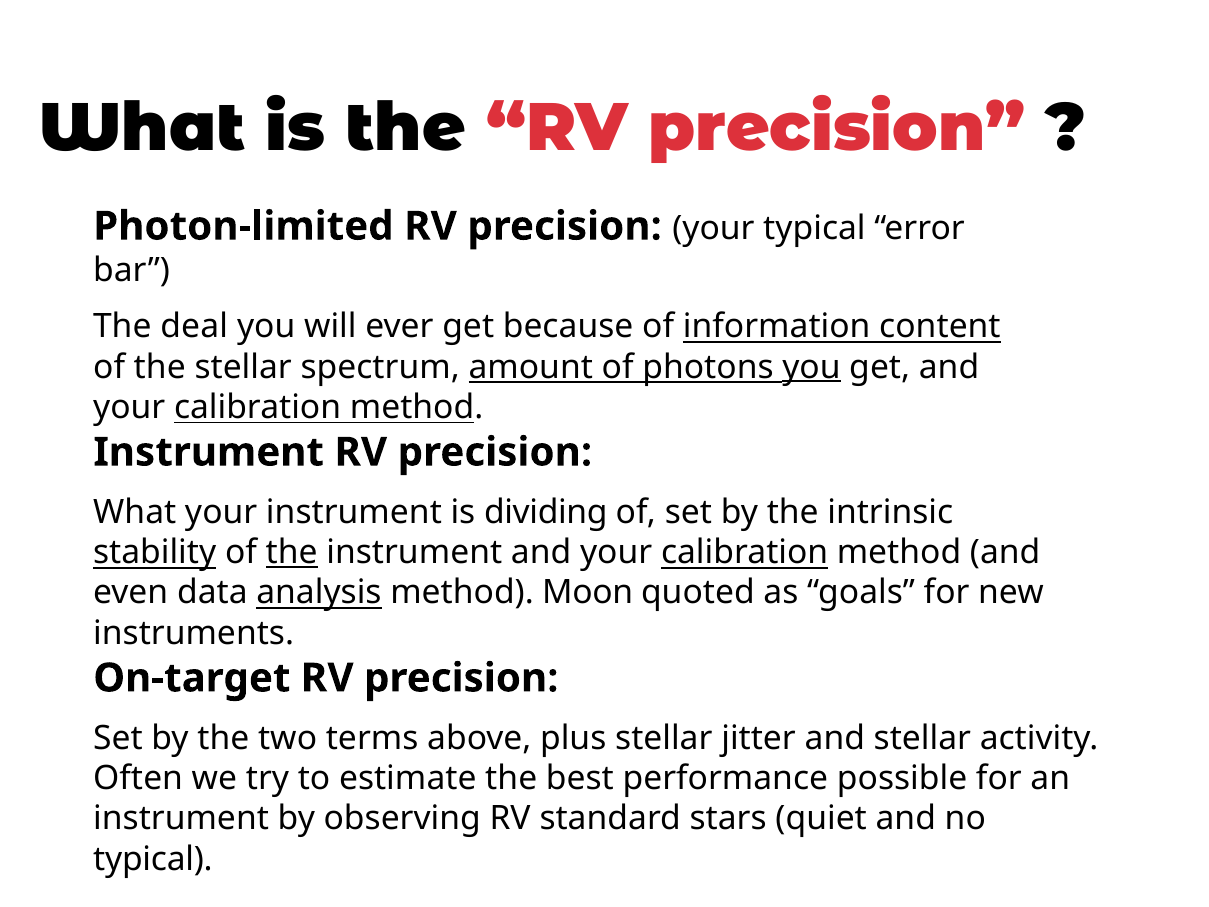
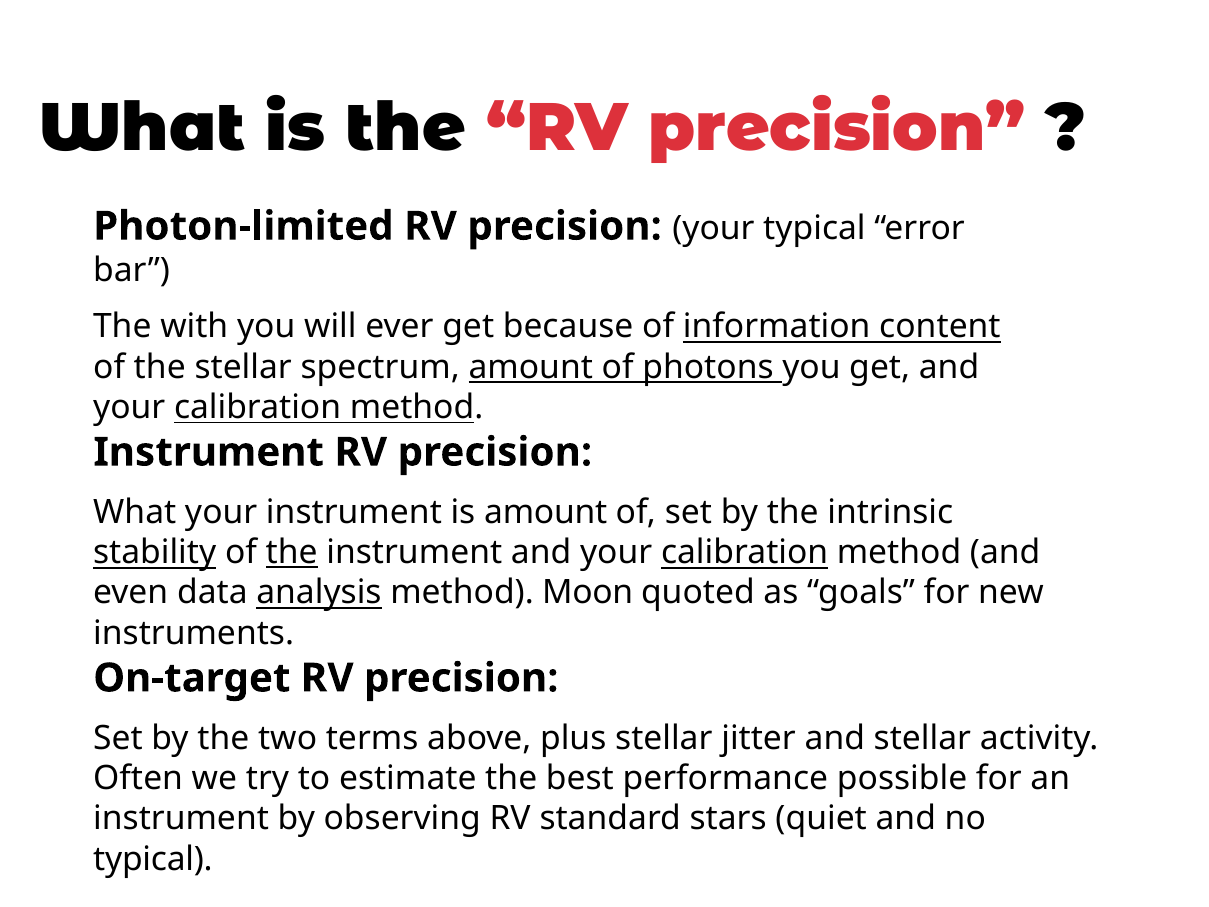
deal: deal -> with
you at (811, 367) underline: present -> none
is dividing: dividing -> amount
